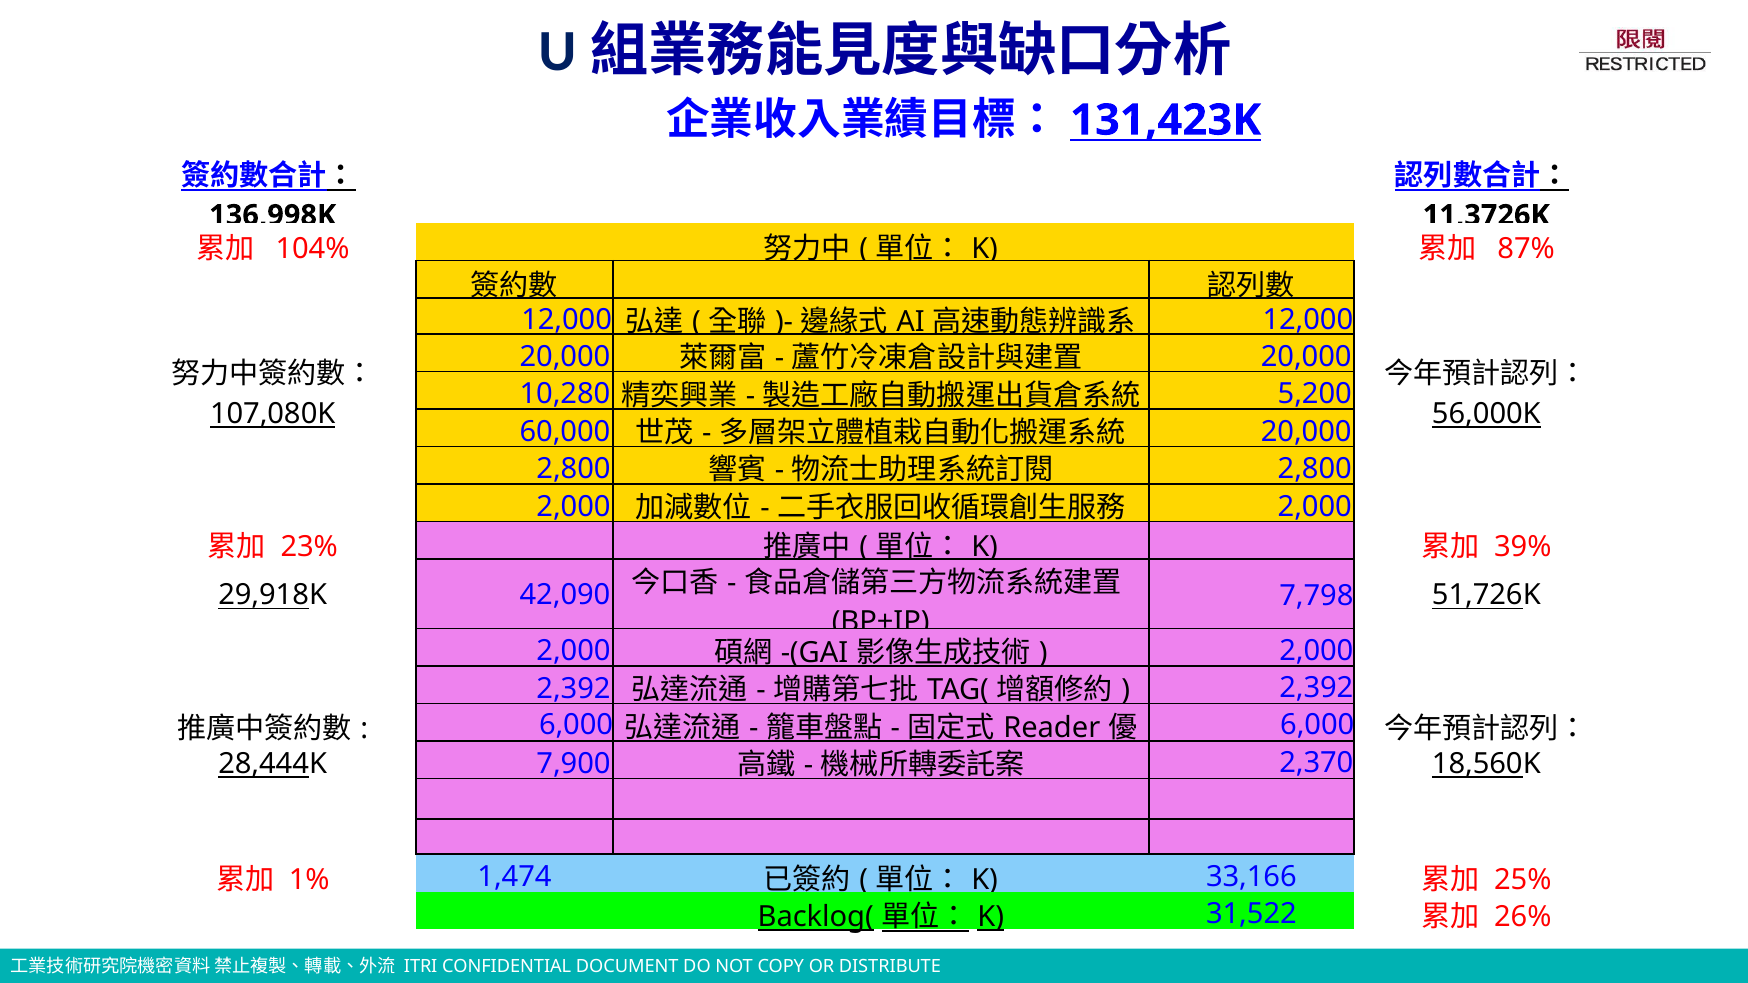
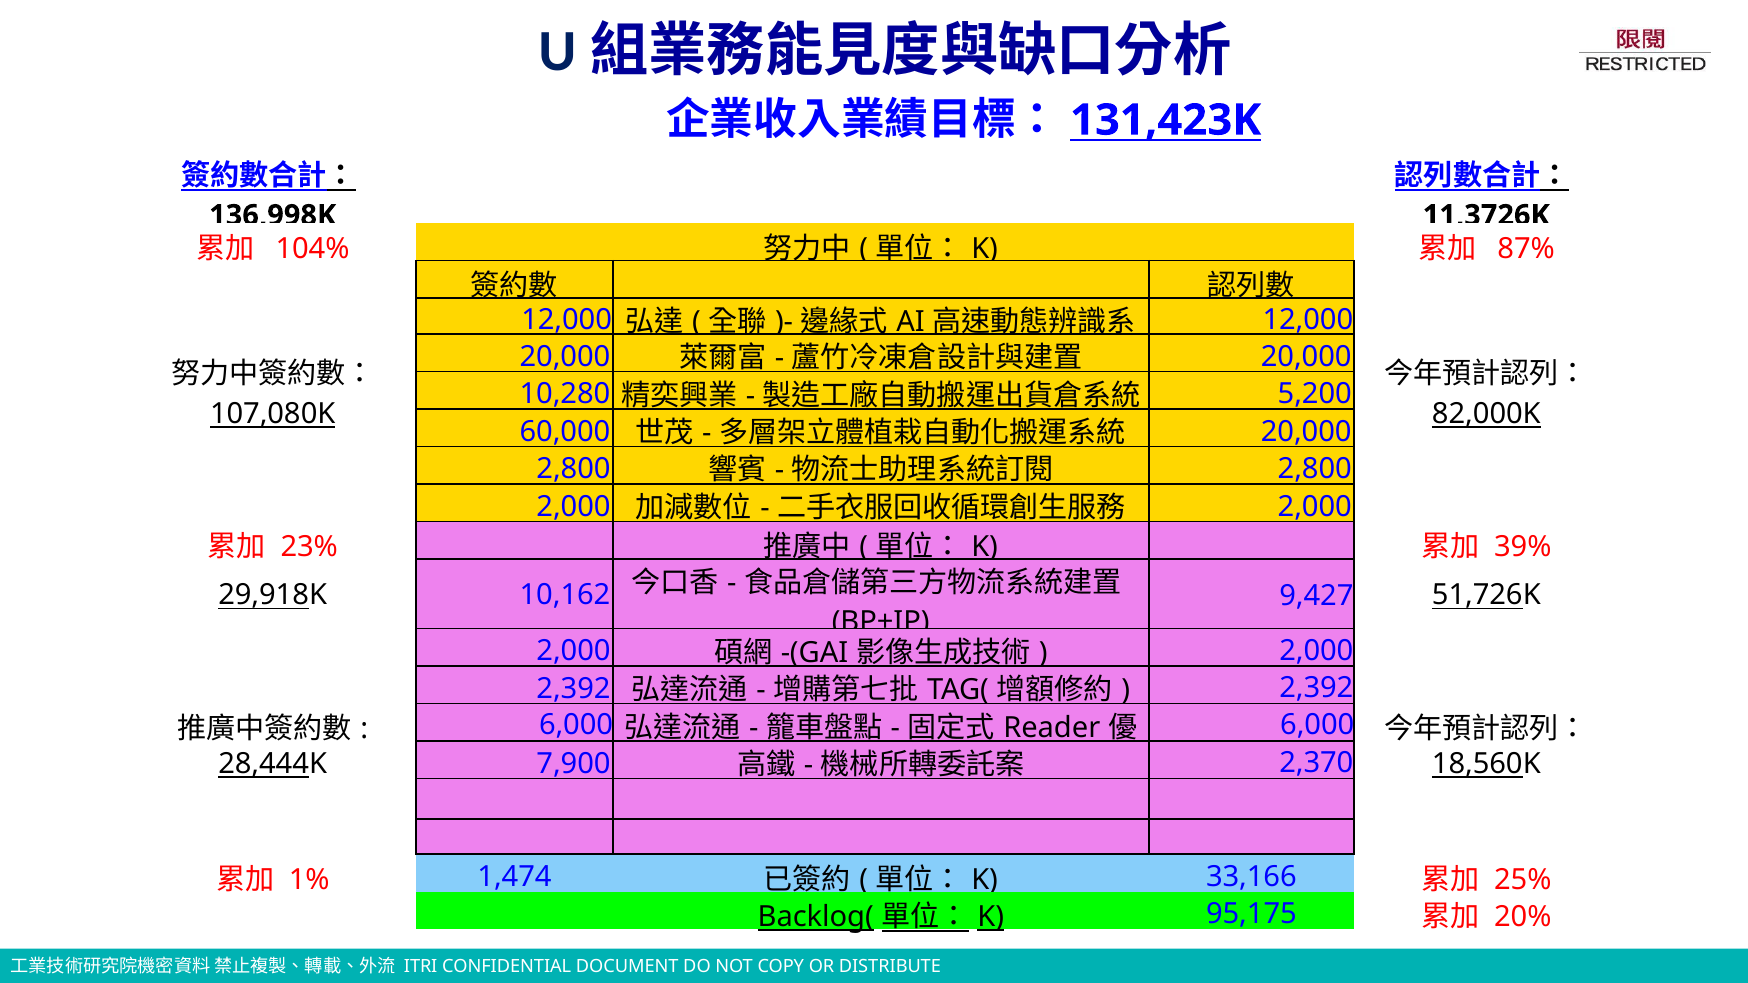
56,000K: 56,000K -> 82,000K
42,090: 42,090 -> 10,162
7,798: 7,798 -> 9,427
31,522: 31,522 -> 95,175
26%: 26% -> 20%
